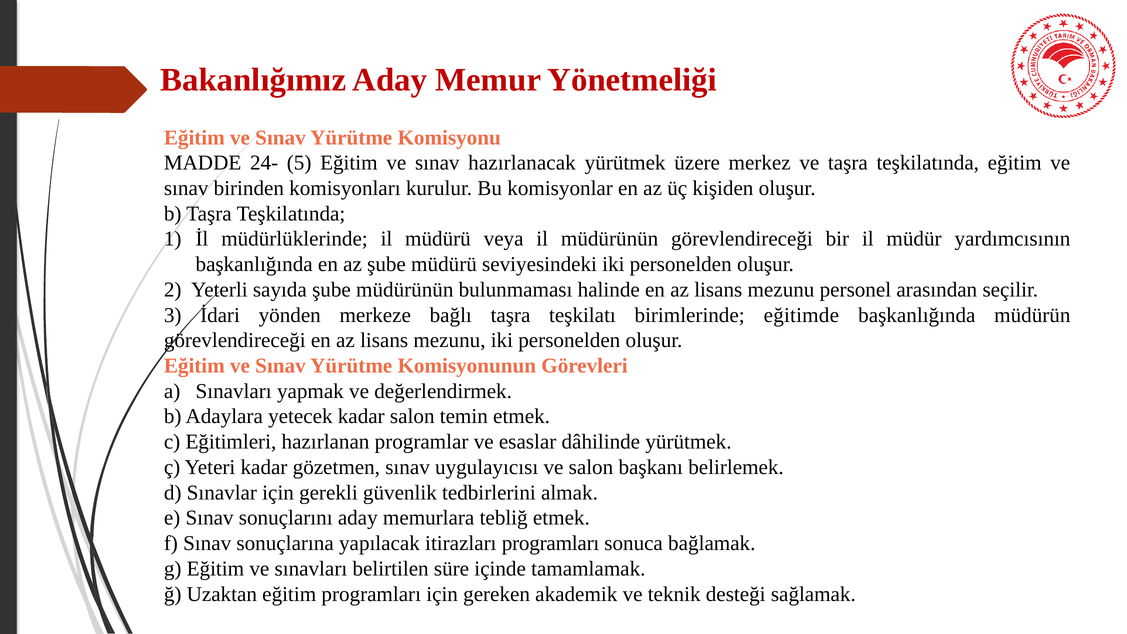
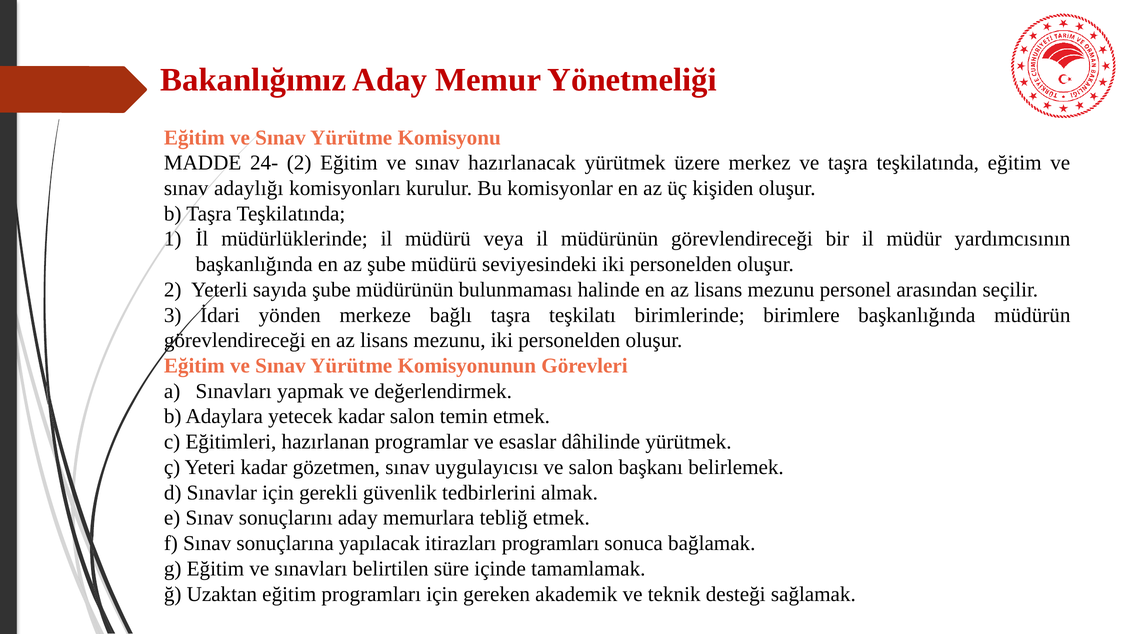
24- 5: 5 -> 2
birinden: birinden -> adaylığı
eğitimde: eğitimde -> birimlere
